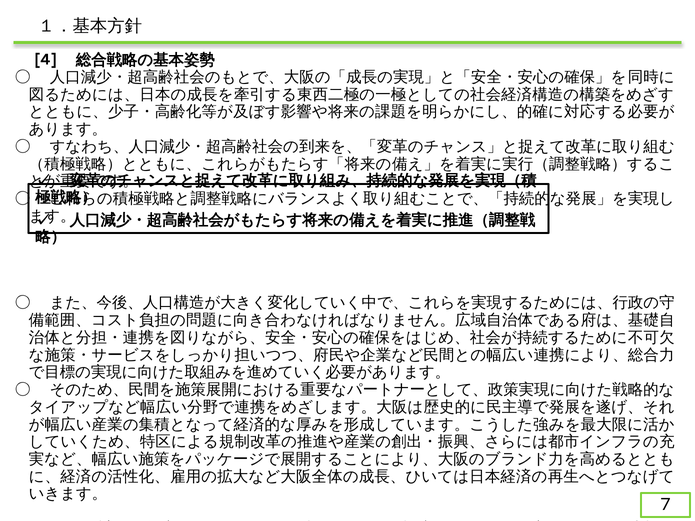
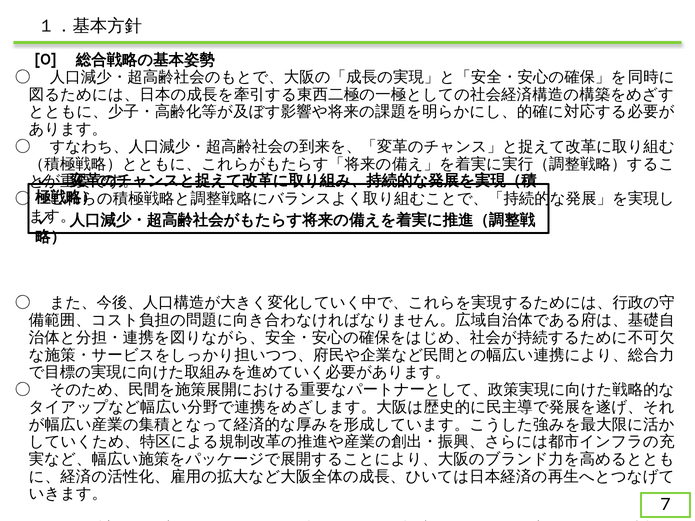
4: 4 -> 0
